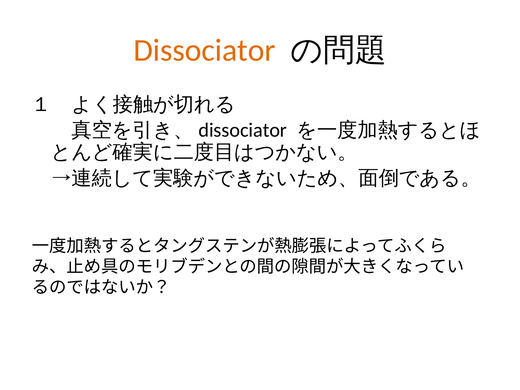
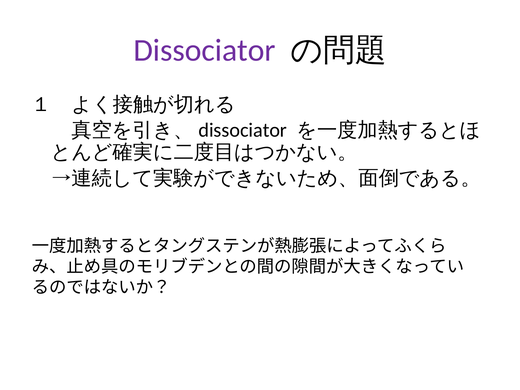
Dissociator colour: orange -> purple
